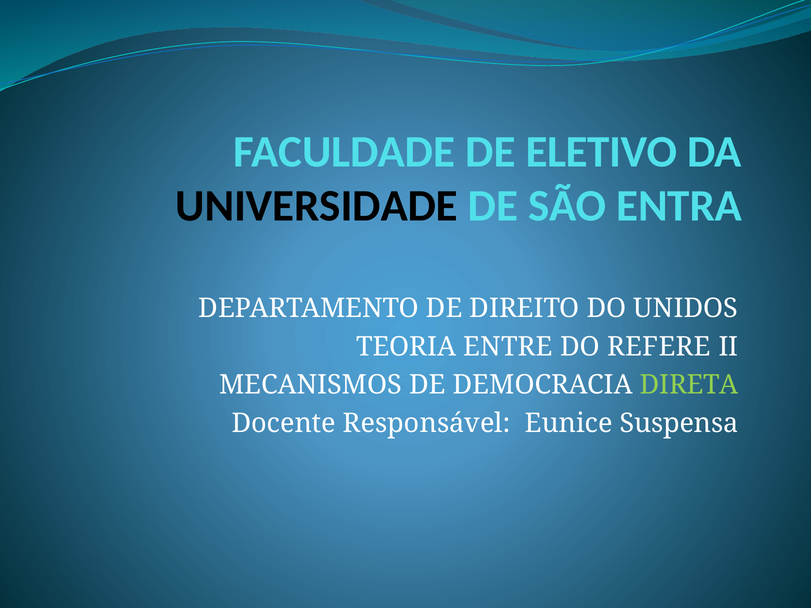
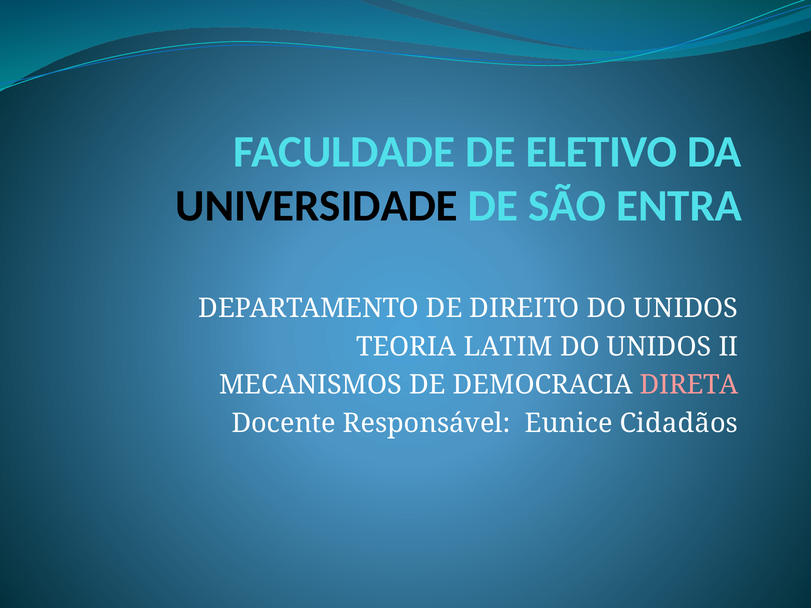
ENTRE: ENTRE -> LATIM
REFERE at (659, 347): REFERE -> UNIDOS
DIRETA colour: light green -> pink
Suspensa: Suspensa -> Cidadãos
